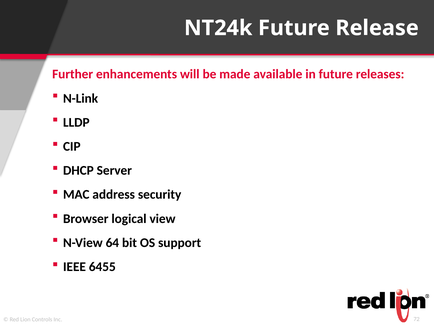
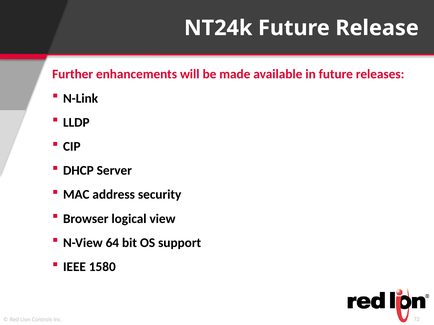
6455: 6455 -> 1580
